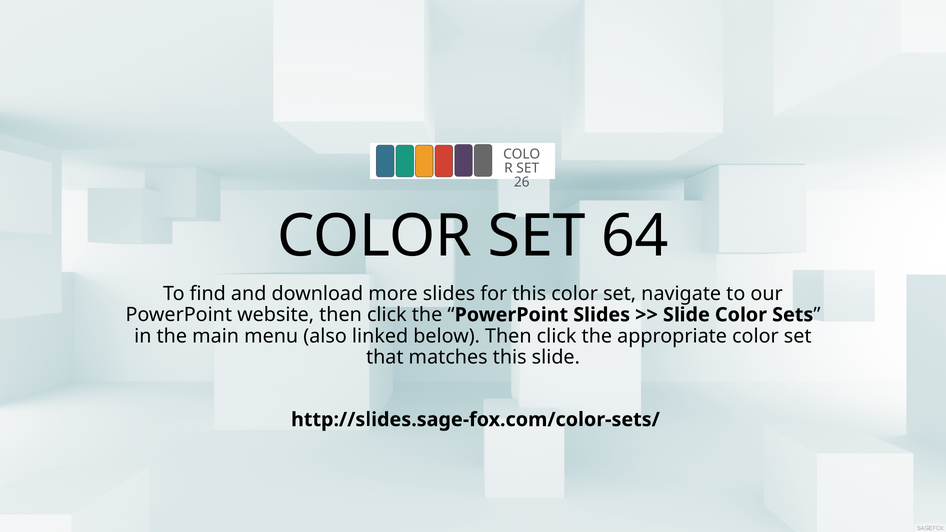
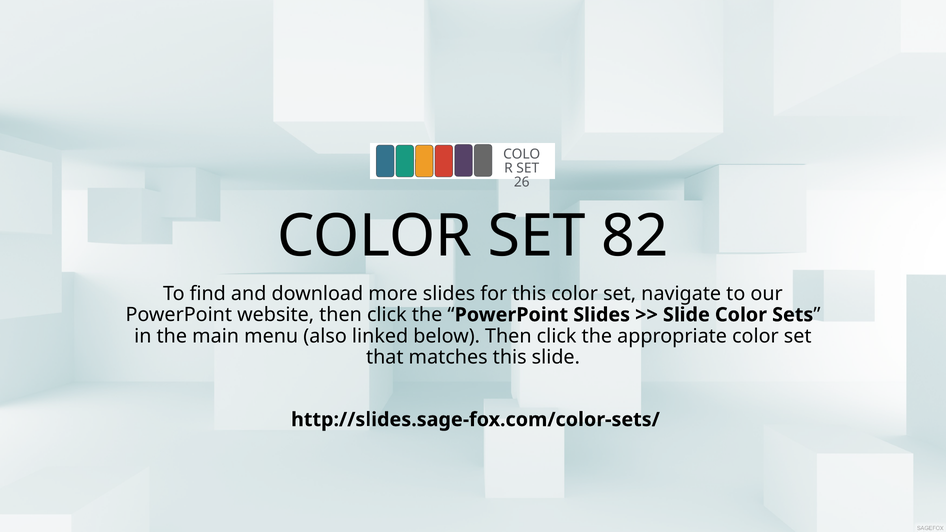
64: 64 -> 82
